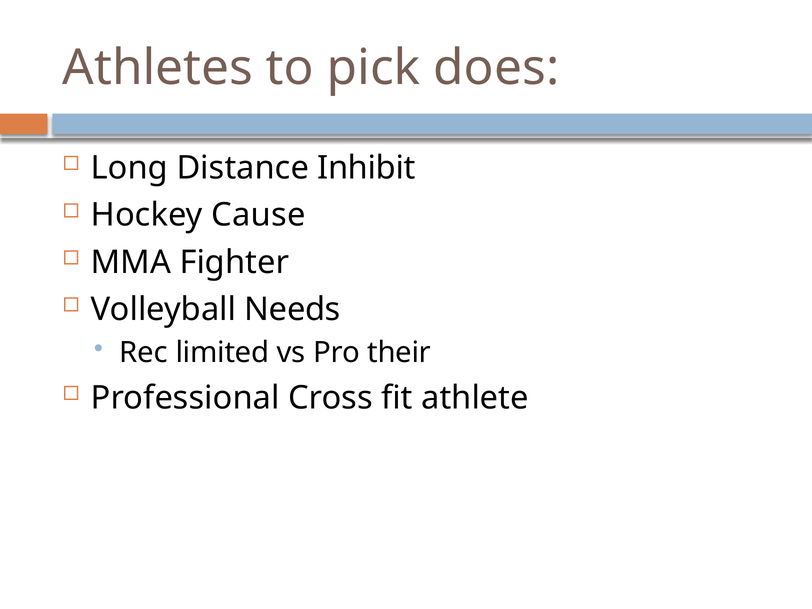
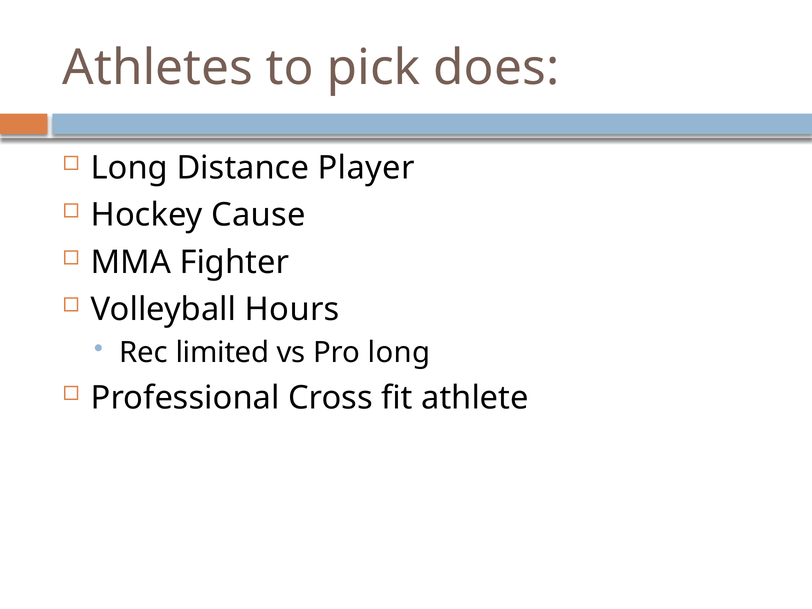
Inhibit: Inhibit -> Player
Needs: Needs -> Hours
Pro their: their -> long
